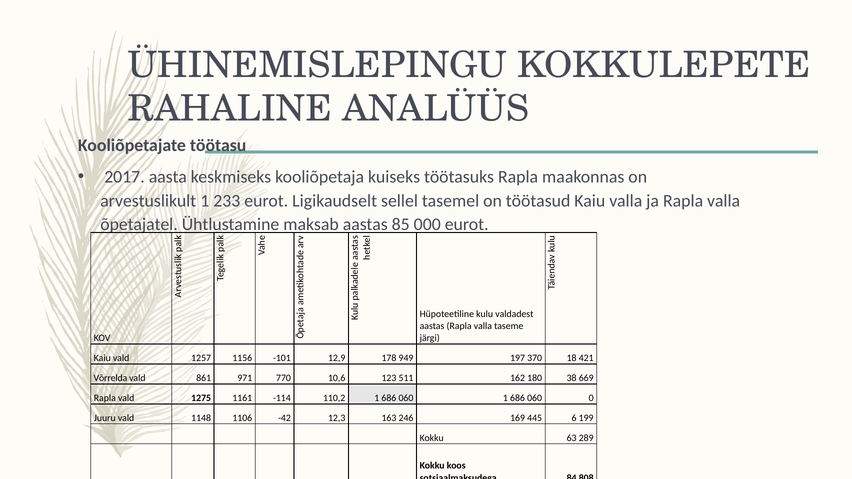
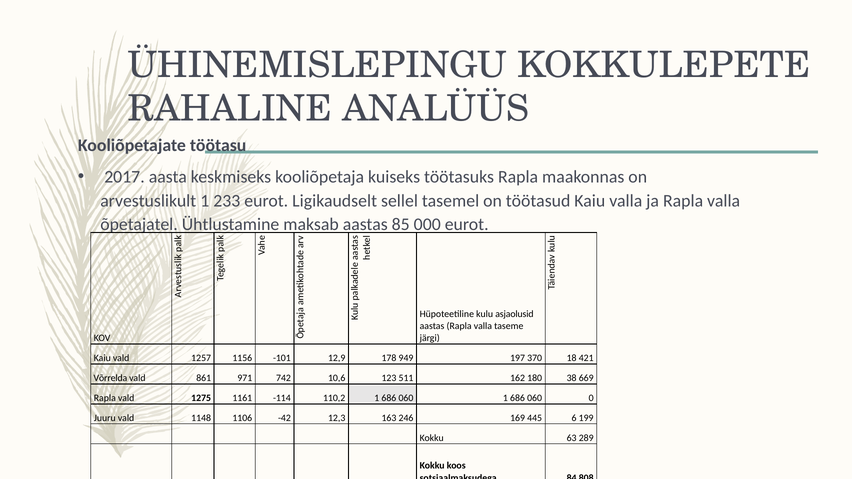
valdadest: valdadest -> asjaolusid
770: 770 -> 742
